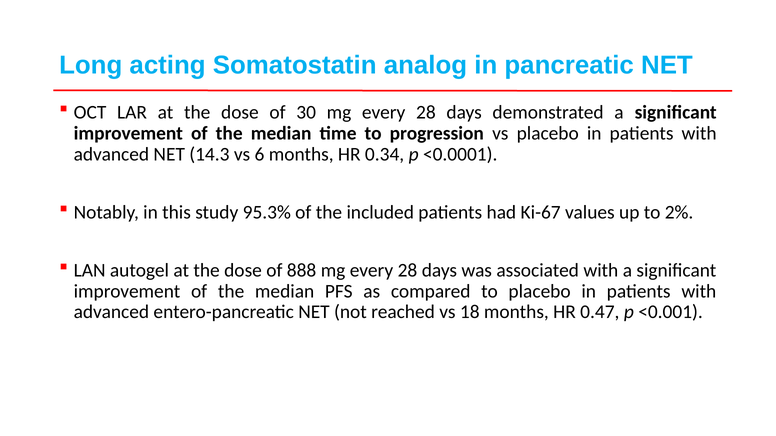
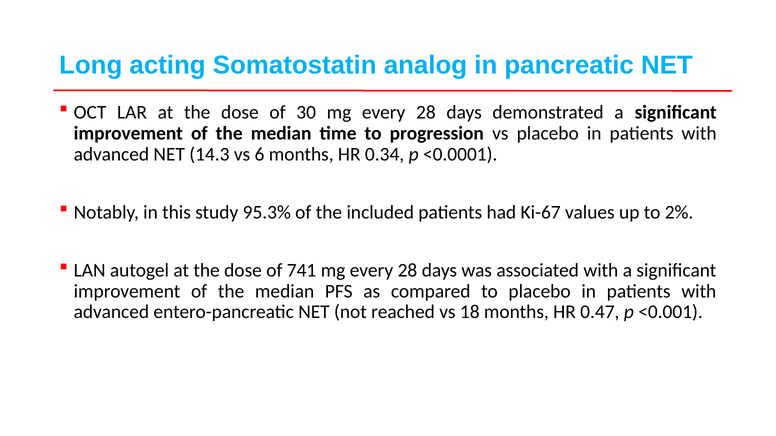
888: 888 -> 741
